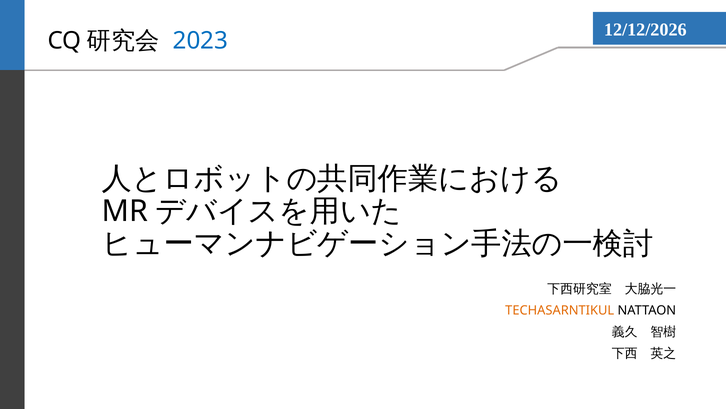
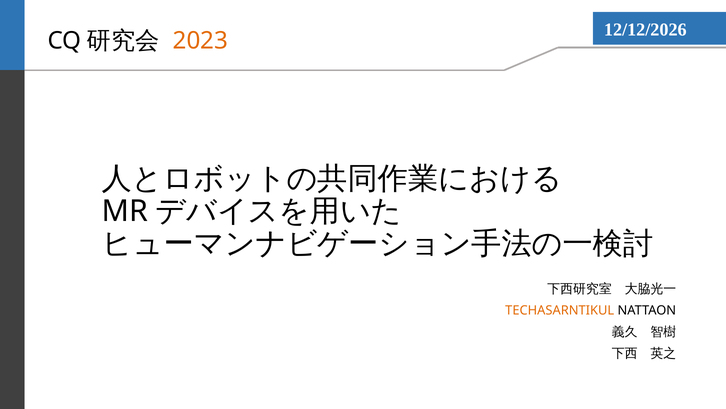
2023 colour: blue -> orange
